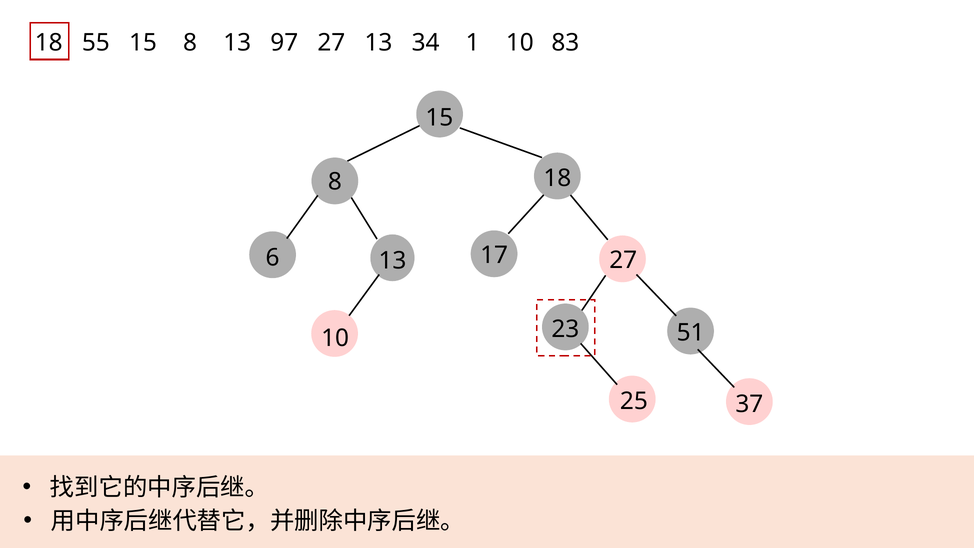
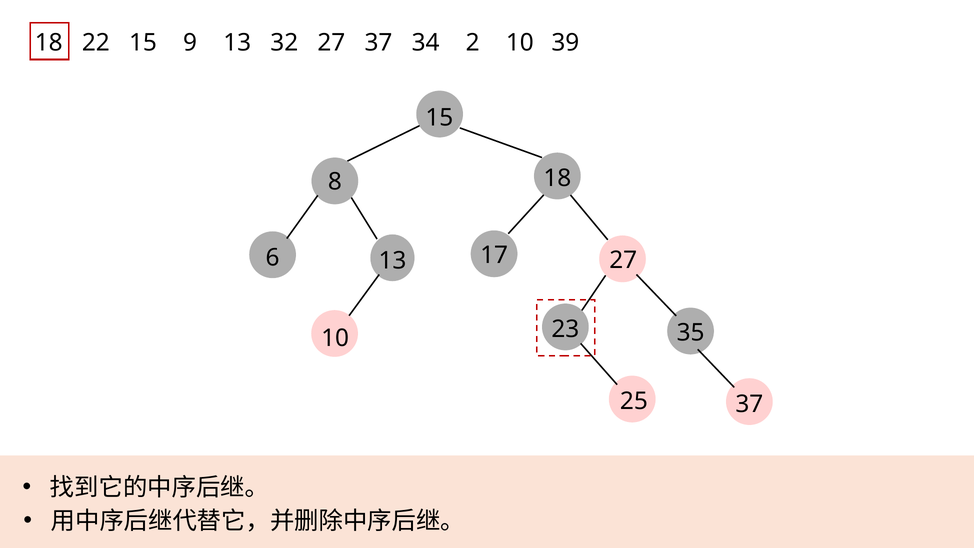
55: 55 -> 22
15 8: 8 -> 9
97: 97 -> 32
27 13: 13 -> 37
1: 1 -> 2
83: 83 -> 39
51: 51 -> 35
